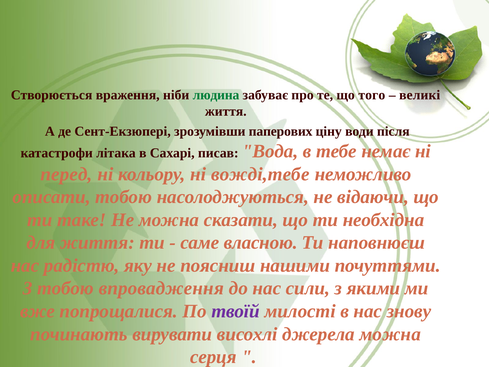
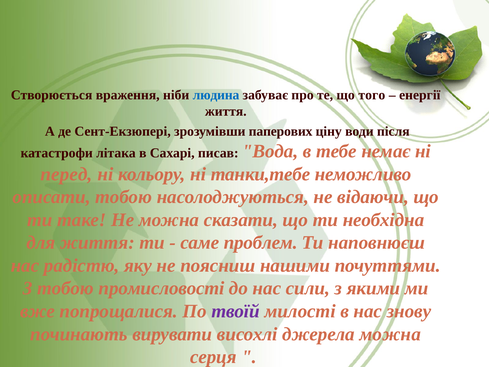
людина colour: green -> blue
великі: великі -> енергії
вожді,тебе: вожді,тебе -> танки,тебе
власною: власною -> проблем
впровадження: впровадження -> промисловості
